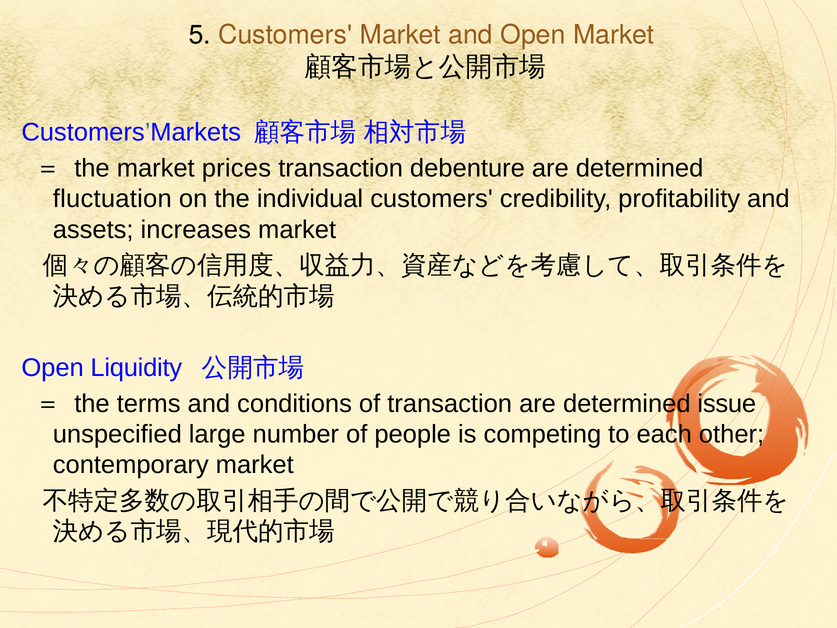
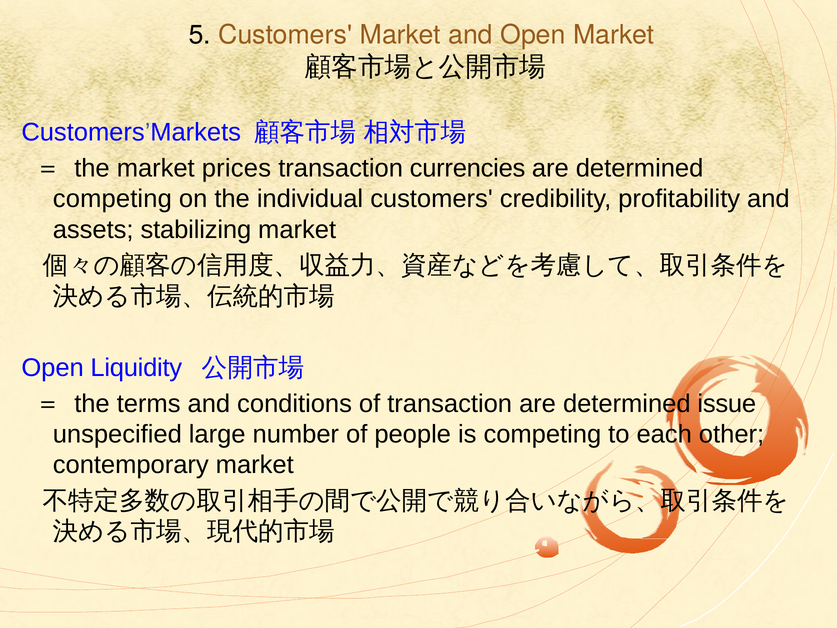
debenture: debenture -> currencies
fluctuation at (112, 199): fluctuation -> competing
increases: increases -> stabilizing
